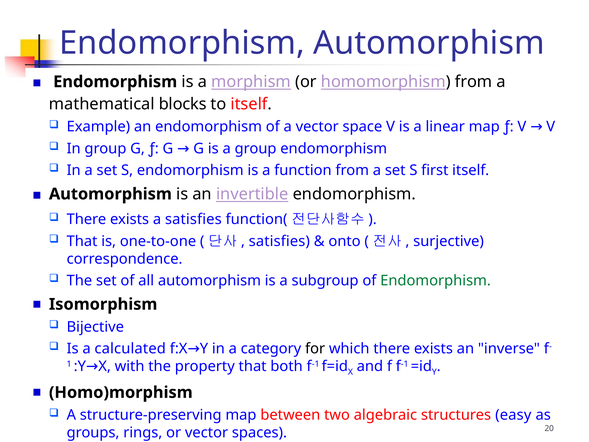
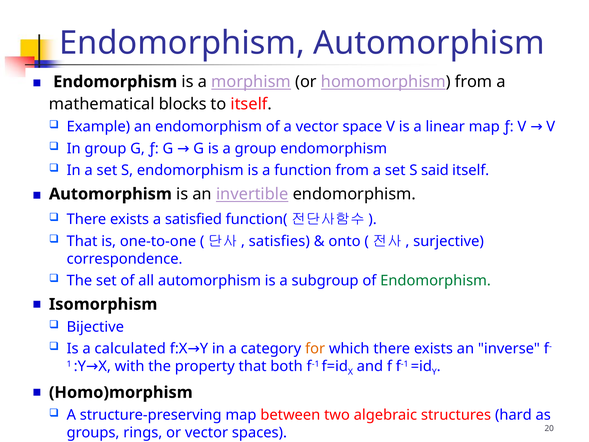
first: first -> said
a satisfies: satisfies -> satisfied
for colour: black -> orange
easy: easy -> hard
